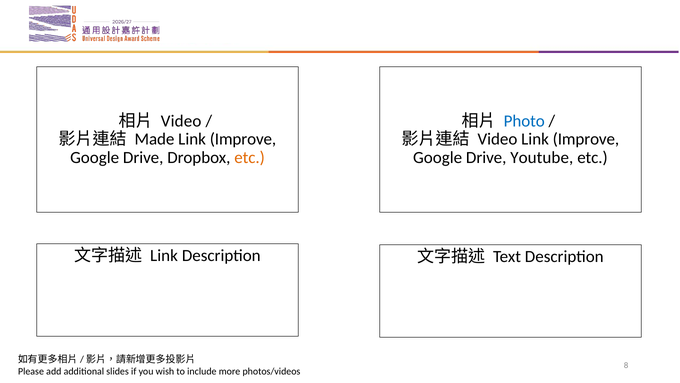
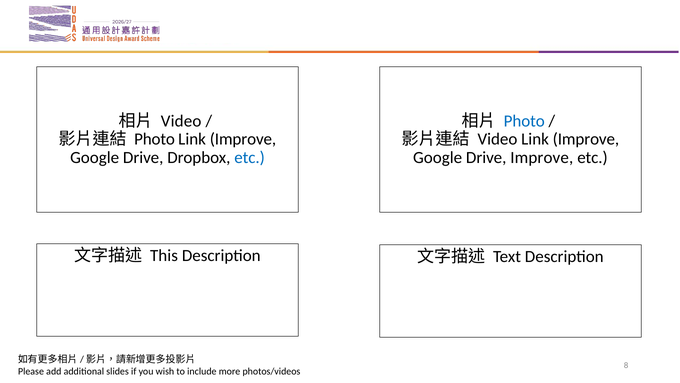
Made at (155, 139): Made -> Photo
etc at (250, 157) colour: orange -> blue
Drive Youtube: Youtube -> Improve
Link at (164, 255): Link -> This
